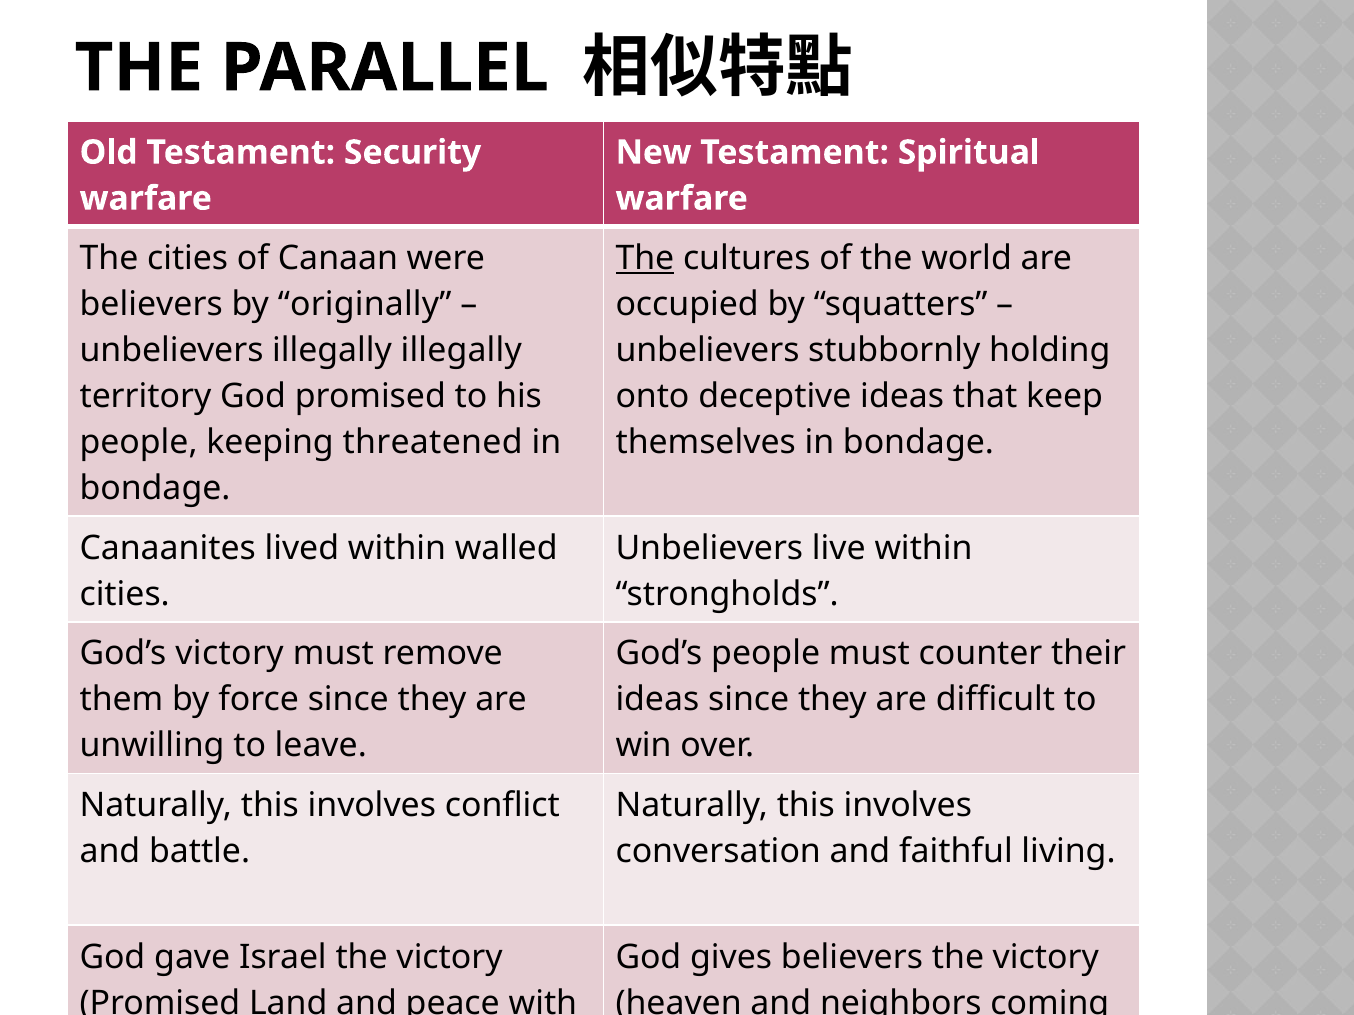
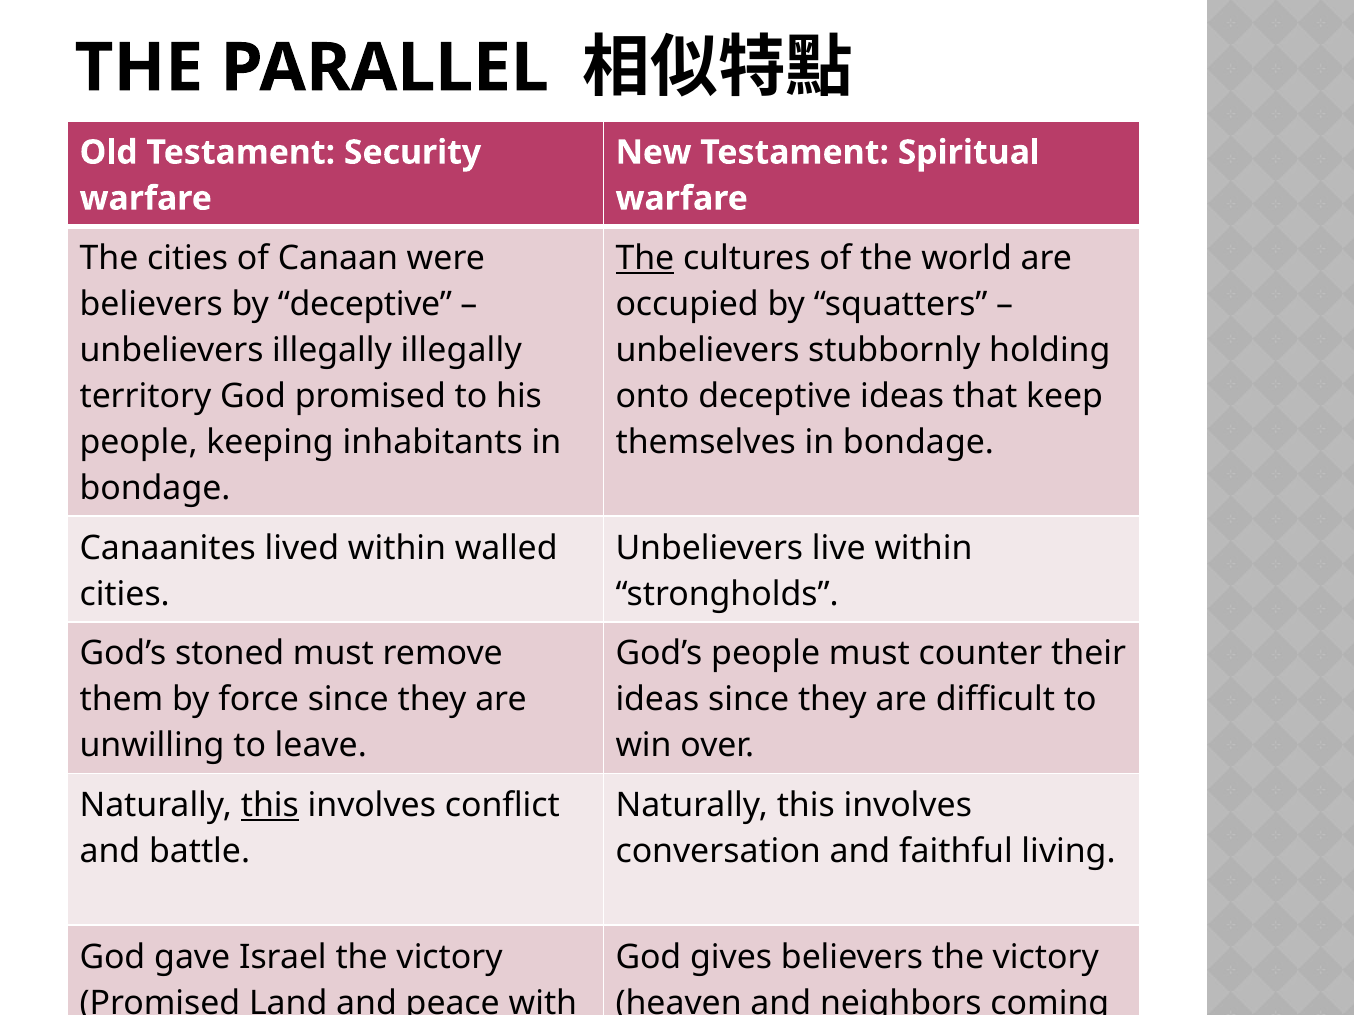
by originally: originally -> deceptive
threatened: threatened -> inhabitants
God’s victory: victory -> stoned
this at (270, 806) underline: none -> present
